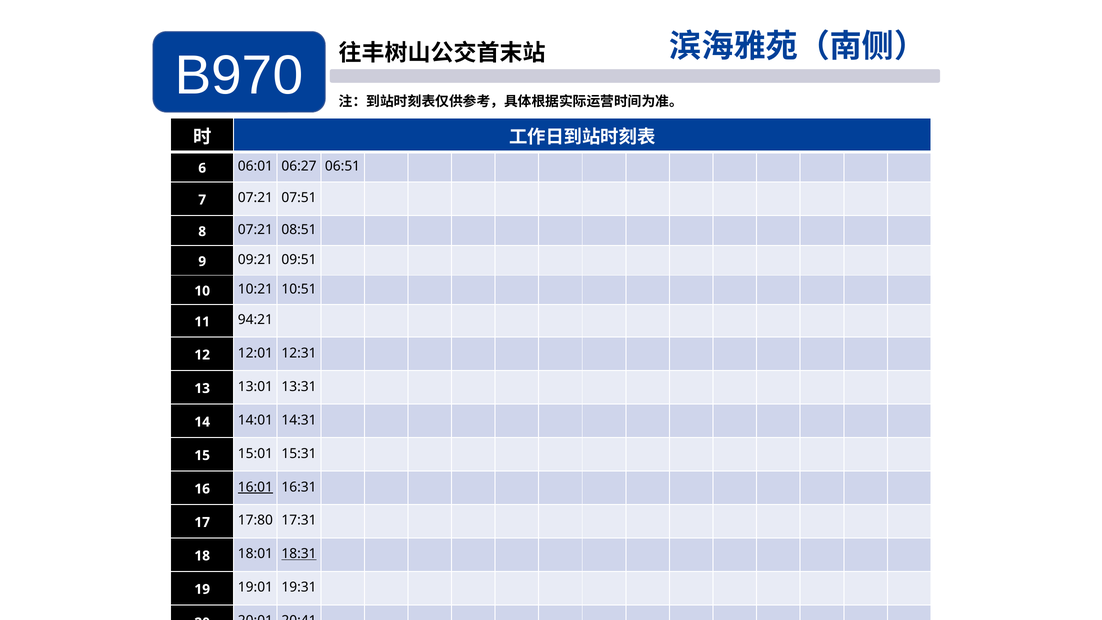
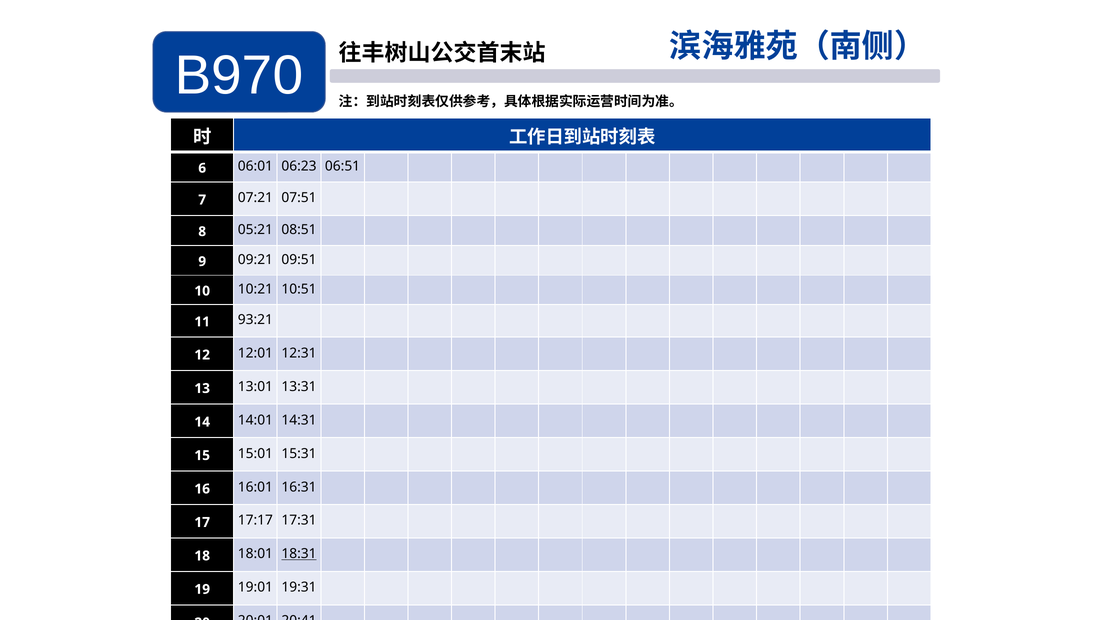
06:27: 06:27 -> 06:23
8 07:21: 07:21 -> 05:21
94:21: 94:21 -> 93:21
16:01 underline: present -> none
17:80: 17:80 -> 17:17
